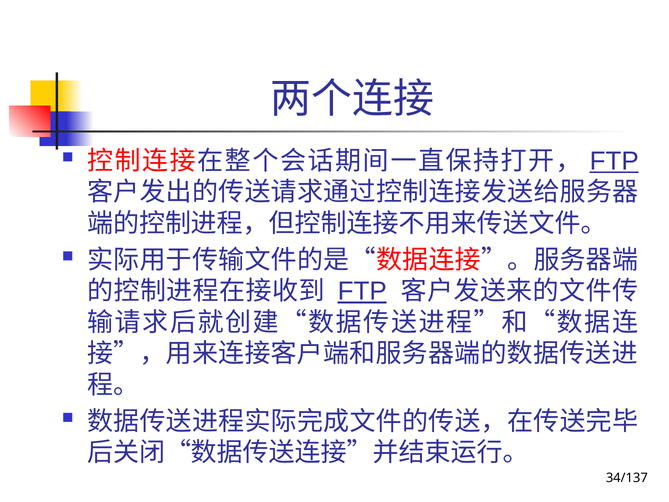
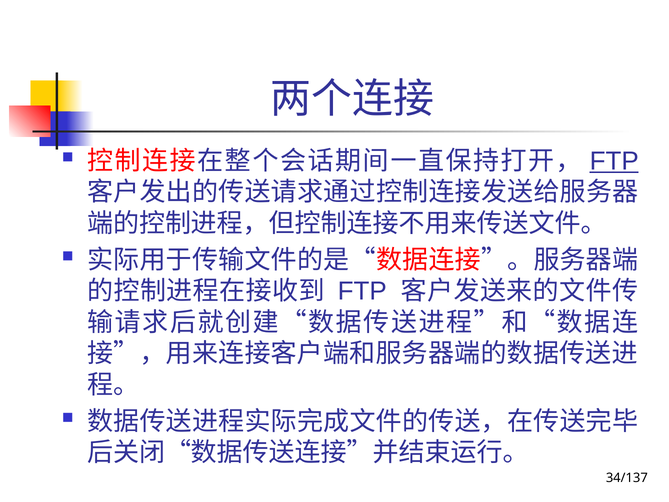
FTP at (362, 291) underline: present -> none
